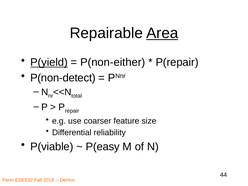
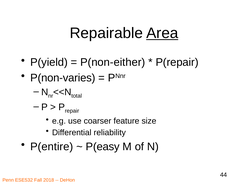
P(yield underline: present -> none
P(non-detect: P(non-detect -> P(non-varies
P(viable: P(viable -> P(entire
